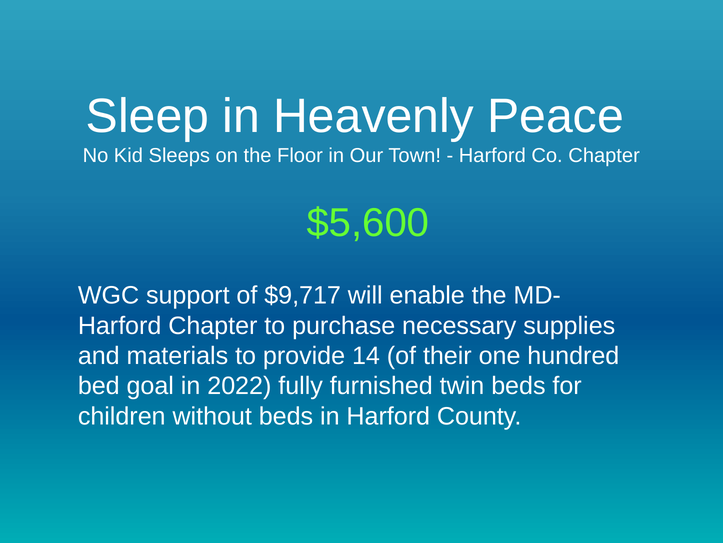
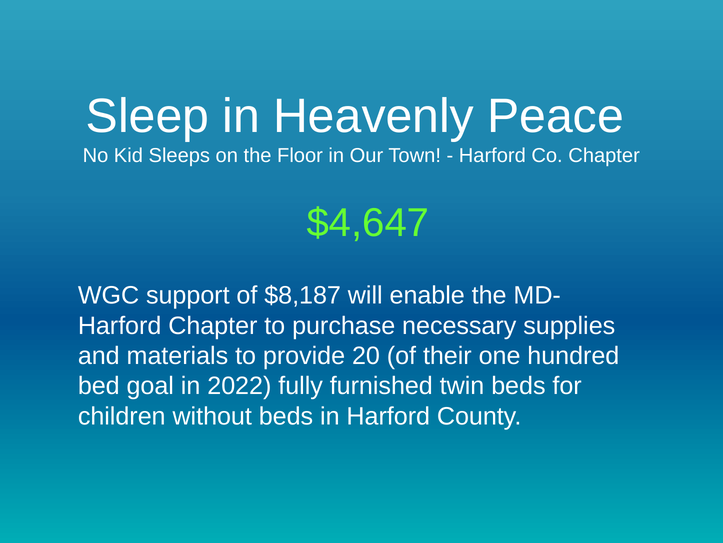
$5,600: $5,600 -> $4,647
$9,717: $9,717 -> $8,187
14: 14 -> 20
